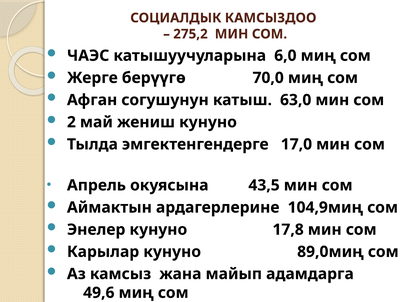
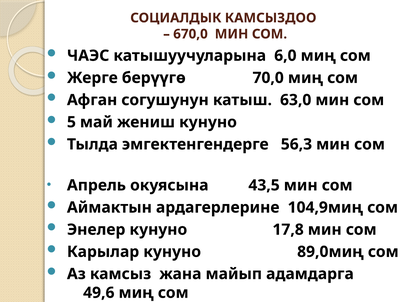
275,2: 275,2 -> 670,0
2: 2 -> 5
17,0: 17,0 -> 56,3
